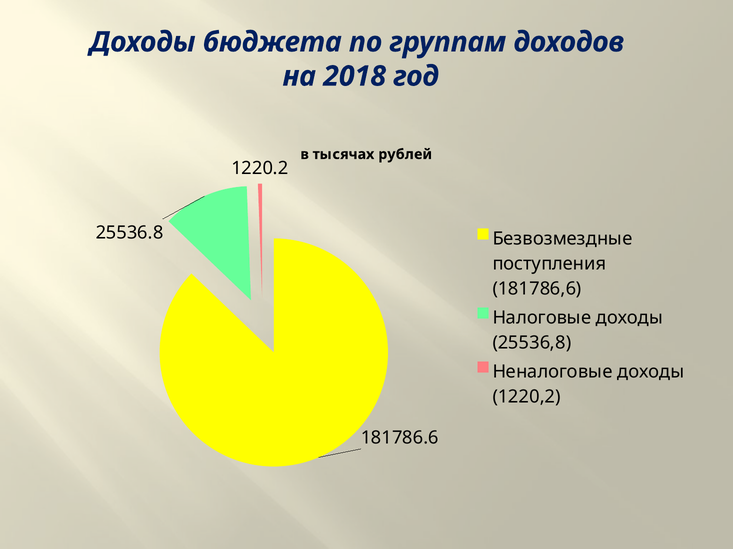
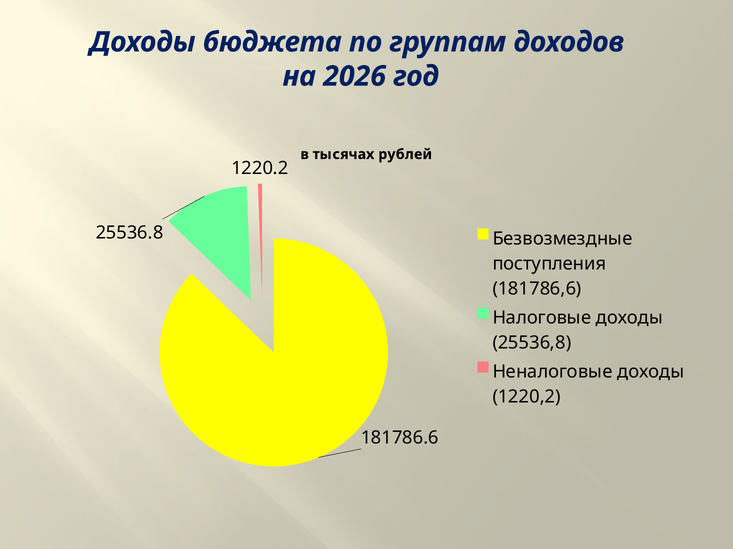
2018: 2018 -> 2026
